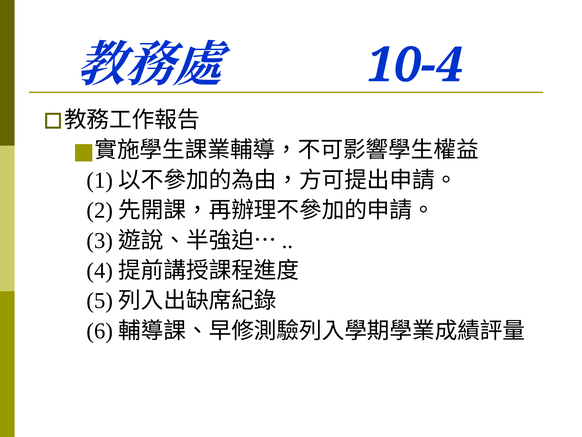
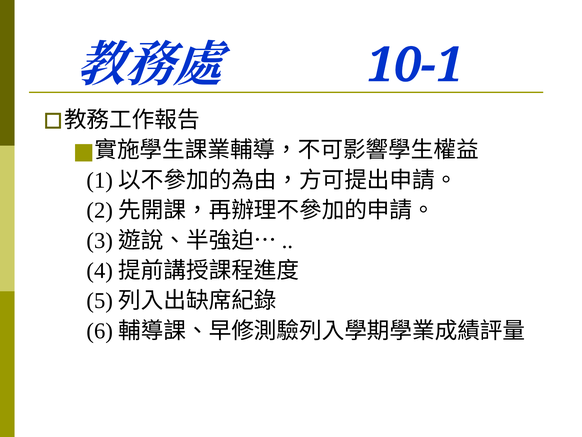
10-4: 10-4 -> 10-1
